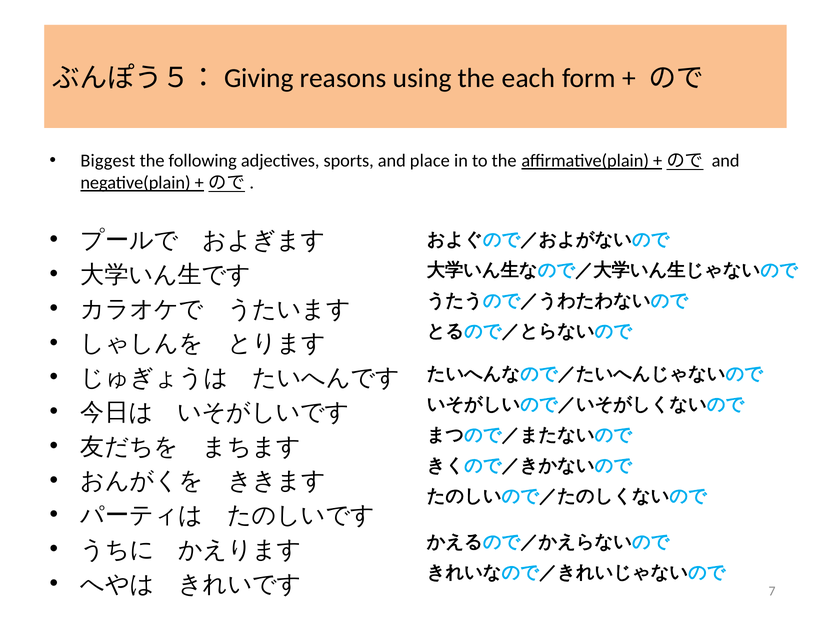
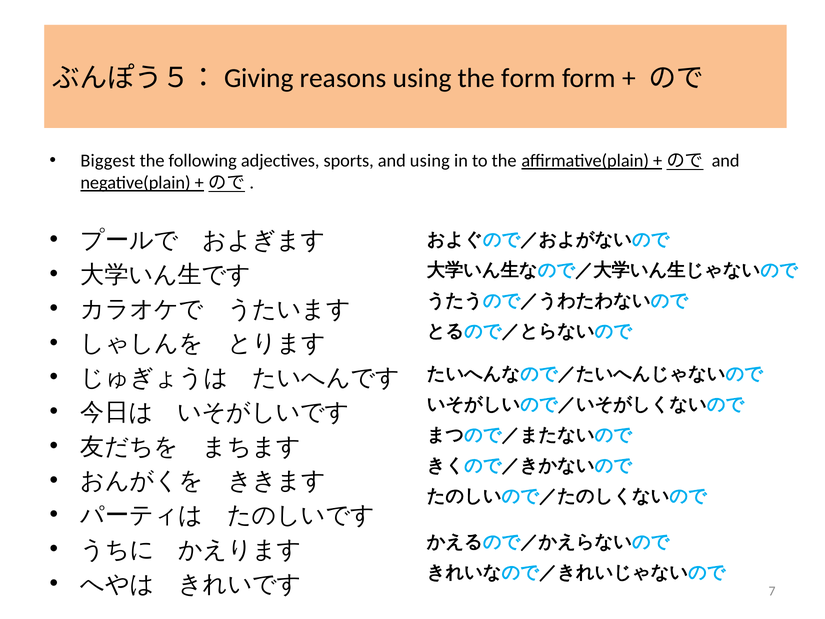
the each: each -> form
and place: place -> using
